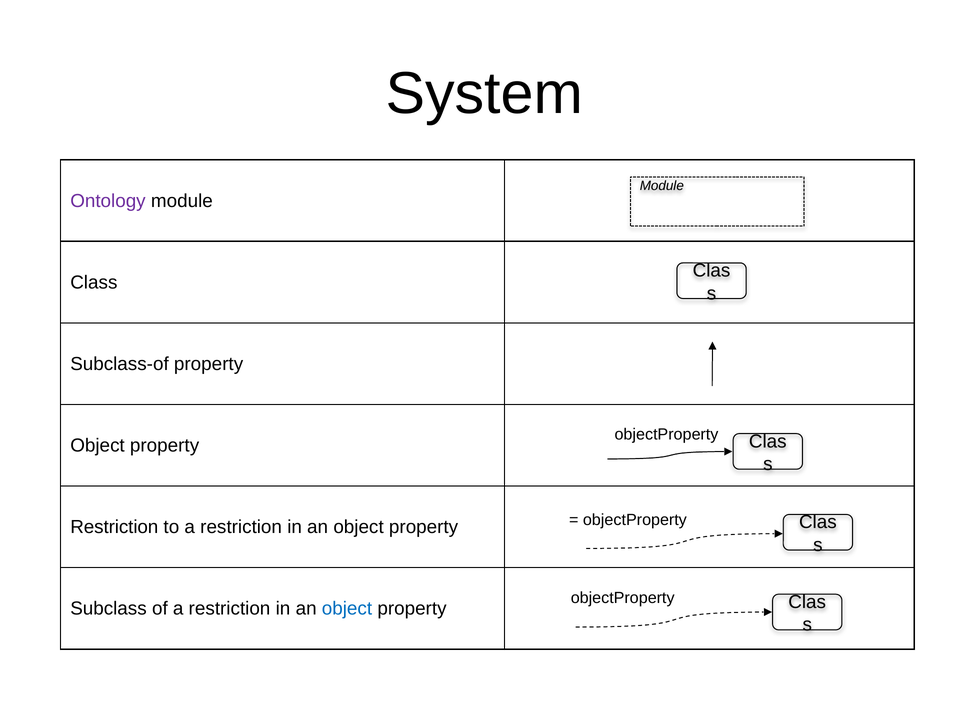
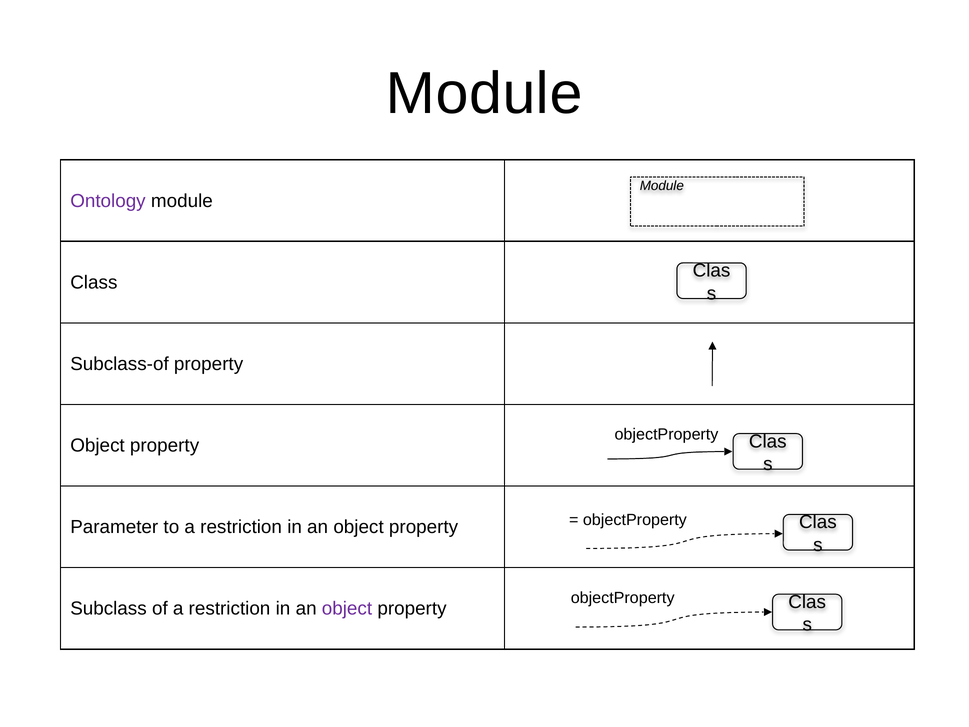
System at (484, 94): System -> Module
Restriction at (114, 527): Restriction -> Parameter
object at (347, 609) colour: blue -> purple
